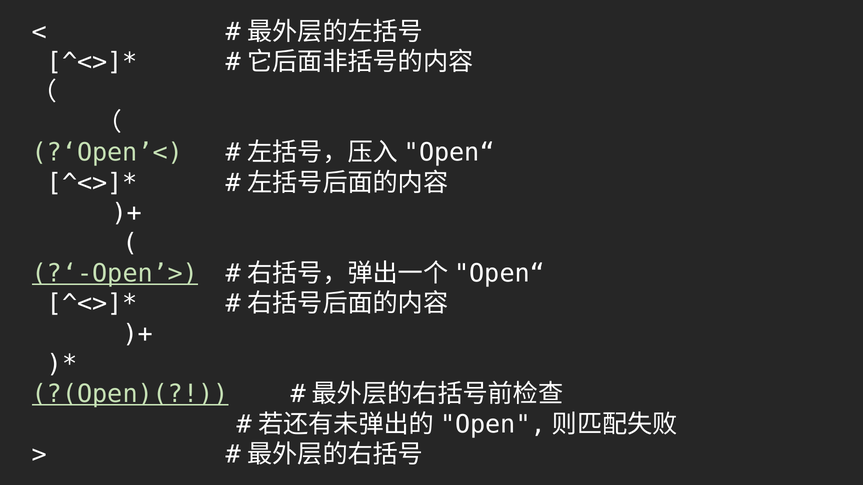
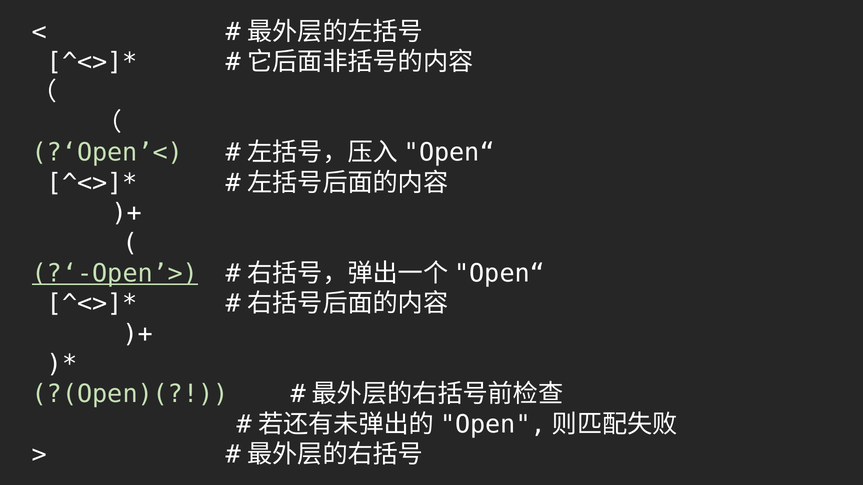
?(Open)( underline: present -> none
